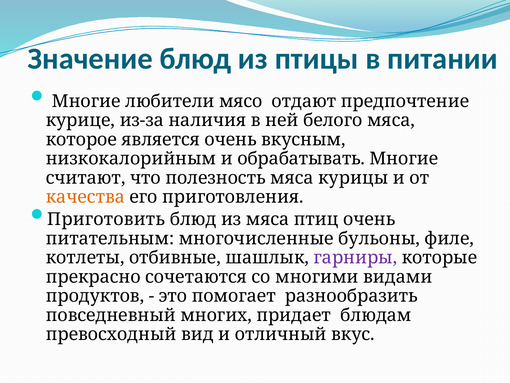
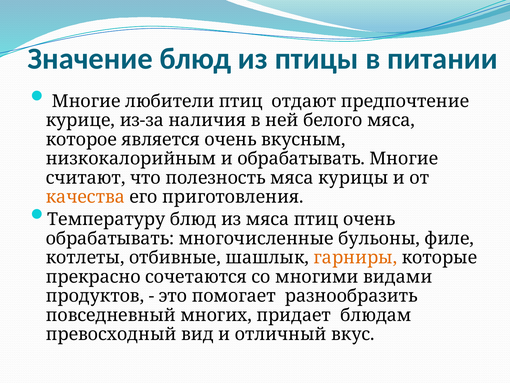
любители мясо: мясо -> птиц
Приготовить: Приготовить -> Температуру
питательным at (110, 238): питательным -> обрабатывать
гарниры colour: purple -> orange
